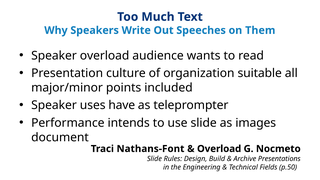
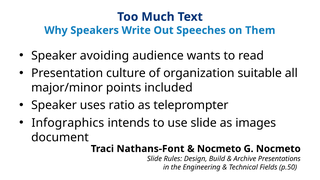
Speaker overload: overload -> avoiding
have: have -> ratio
Performance: Performance -> Infographics
Overload at (219, 149): Overload -> Nocmeto
